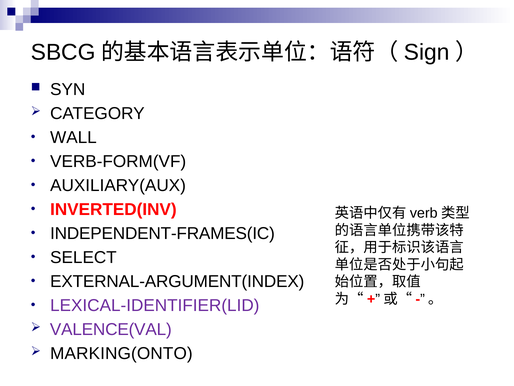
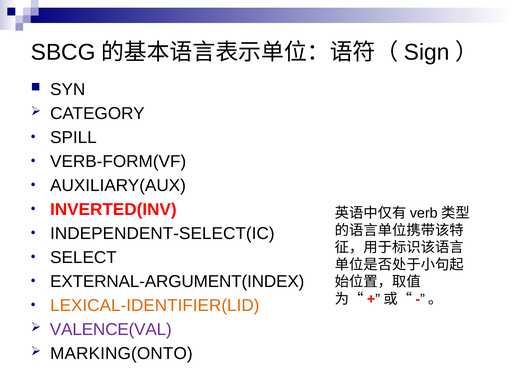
WALL: WALL -> SPILL
INDEPENDENT-FRAMES(IC: INDEPENDENT-FRAMES(IC -> INDEPENDENT-SELECT(IC
LEXICAL-IDENTIFIER(LID colour: purple -> orange
